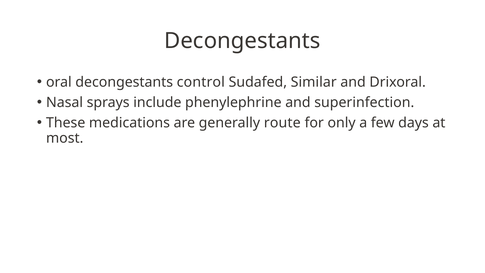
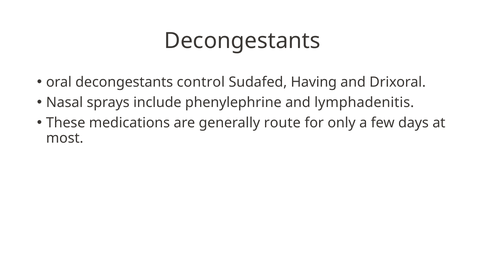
Similar: Similar -> Having
superinfection: superinfection -> lymphadenitis
